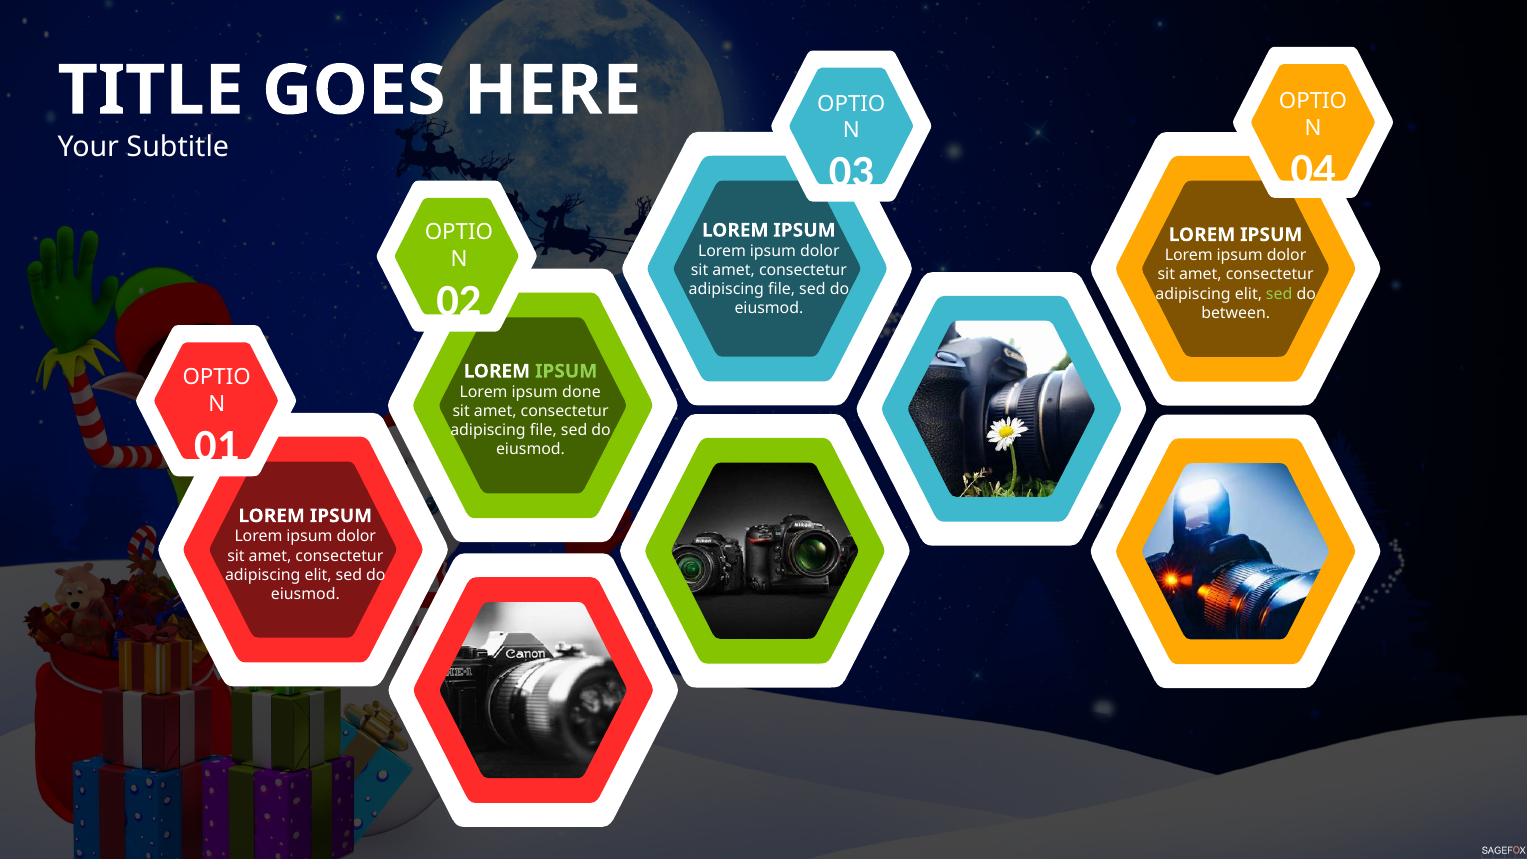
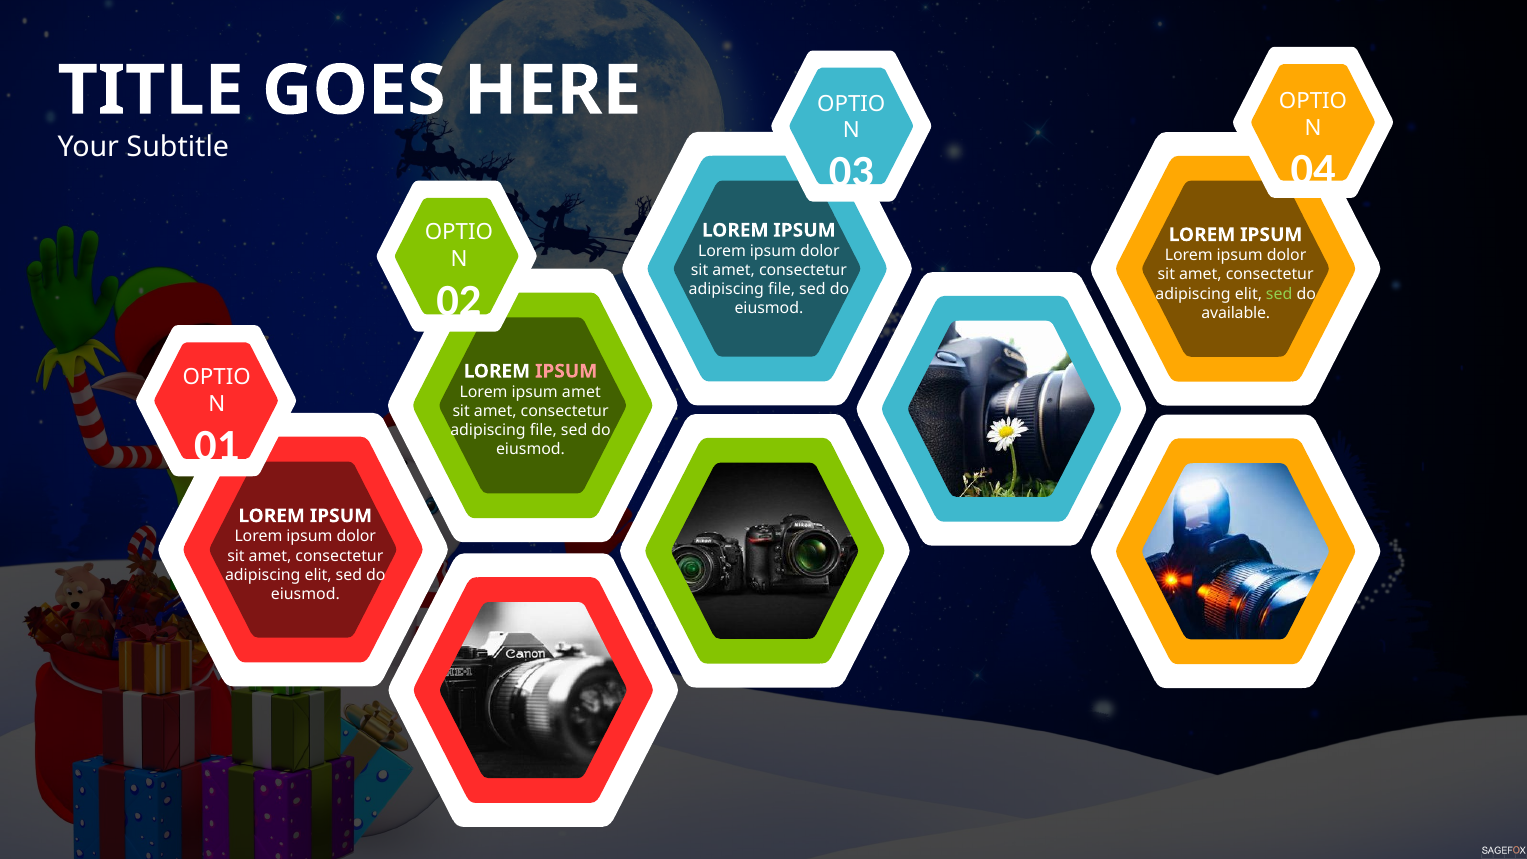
between: between -> available
IPSUM at (566, 371) colour: light green -> pink
ipsum done: done -> amet
